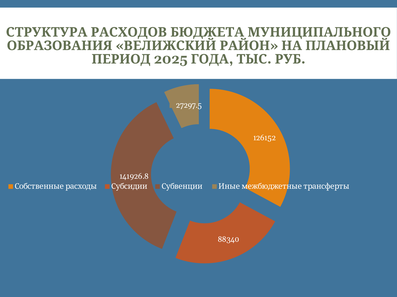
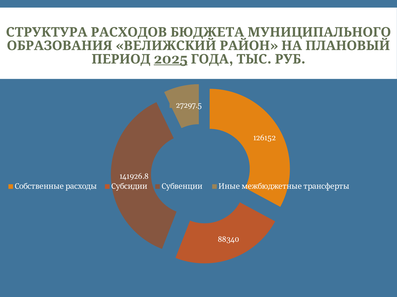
2025 underline: none -> present
